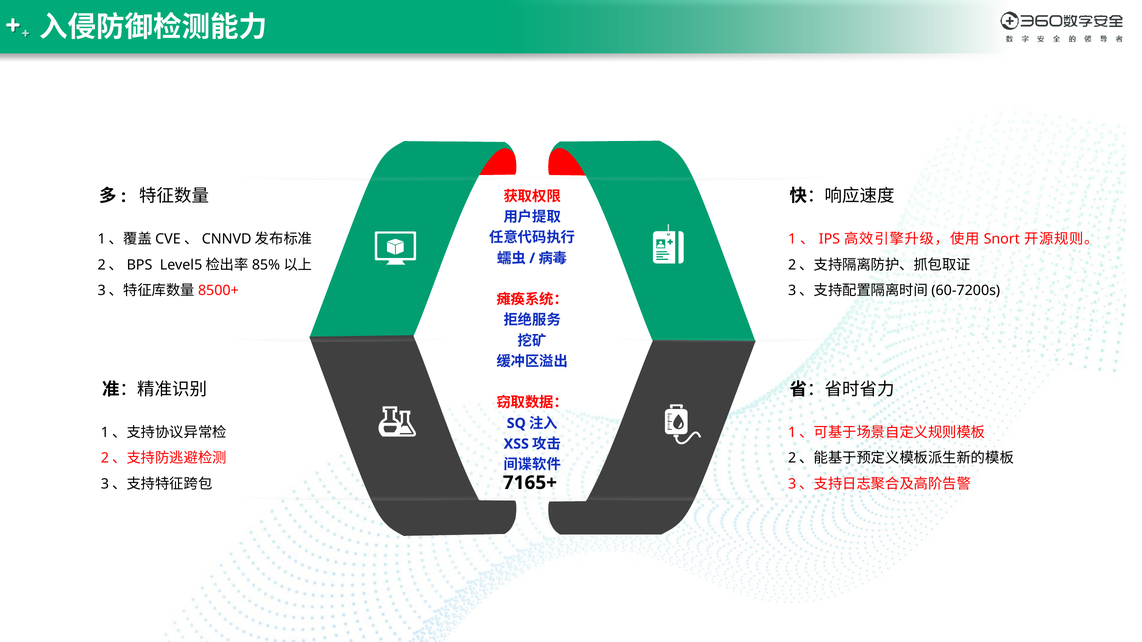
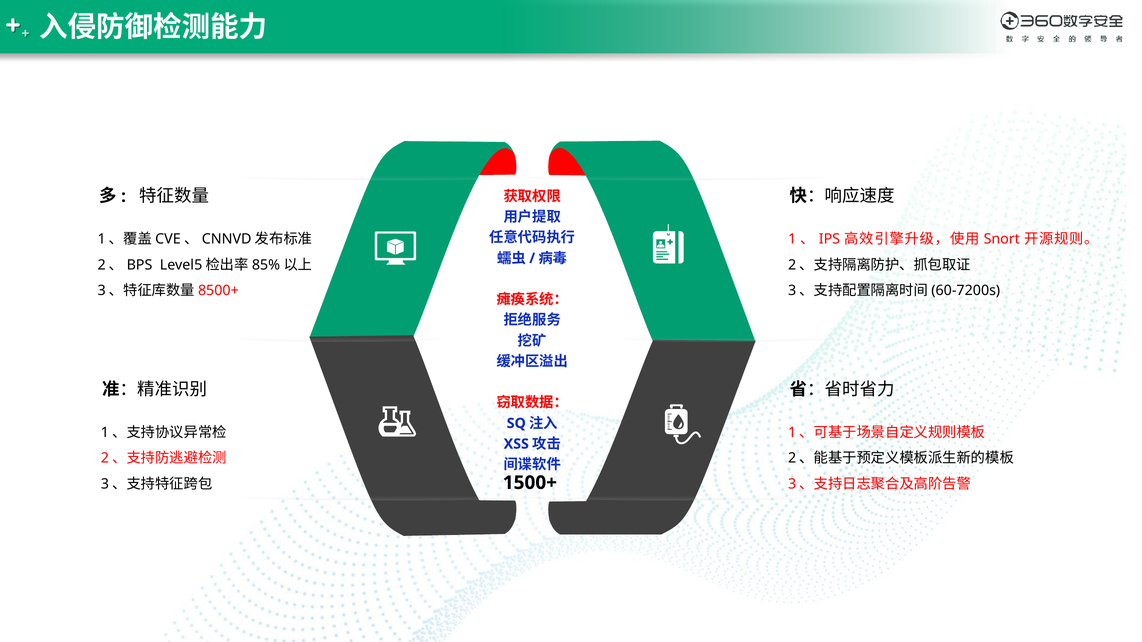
7165+: 7165+ -> 1500+
